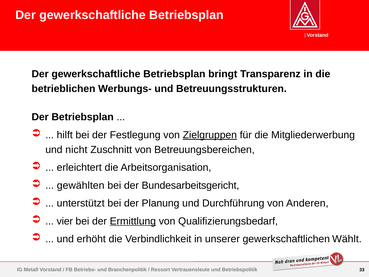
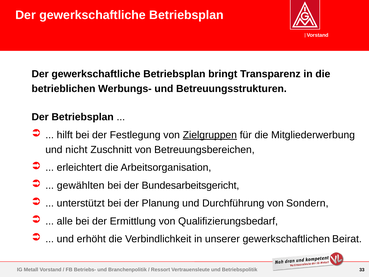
Anderen: Anderen -> Sondern
vier: vier -> alle
Ermittlung underline: present -> none
Wählt: Wählt -> Beirat
